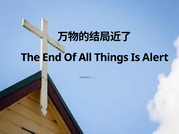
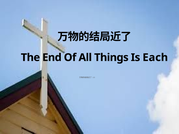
Alert: Alert -> Each
